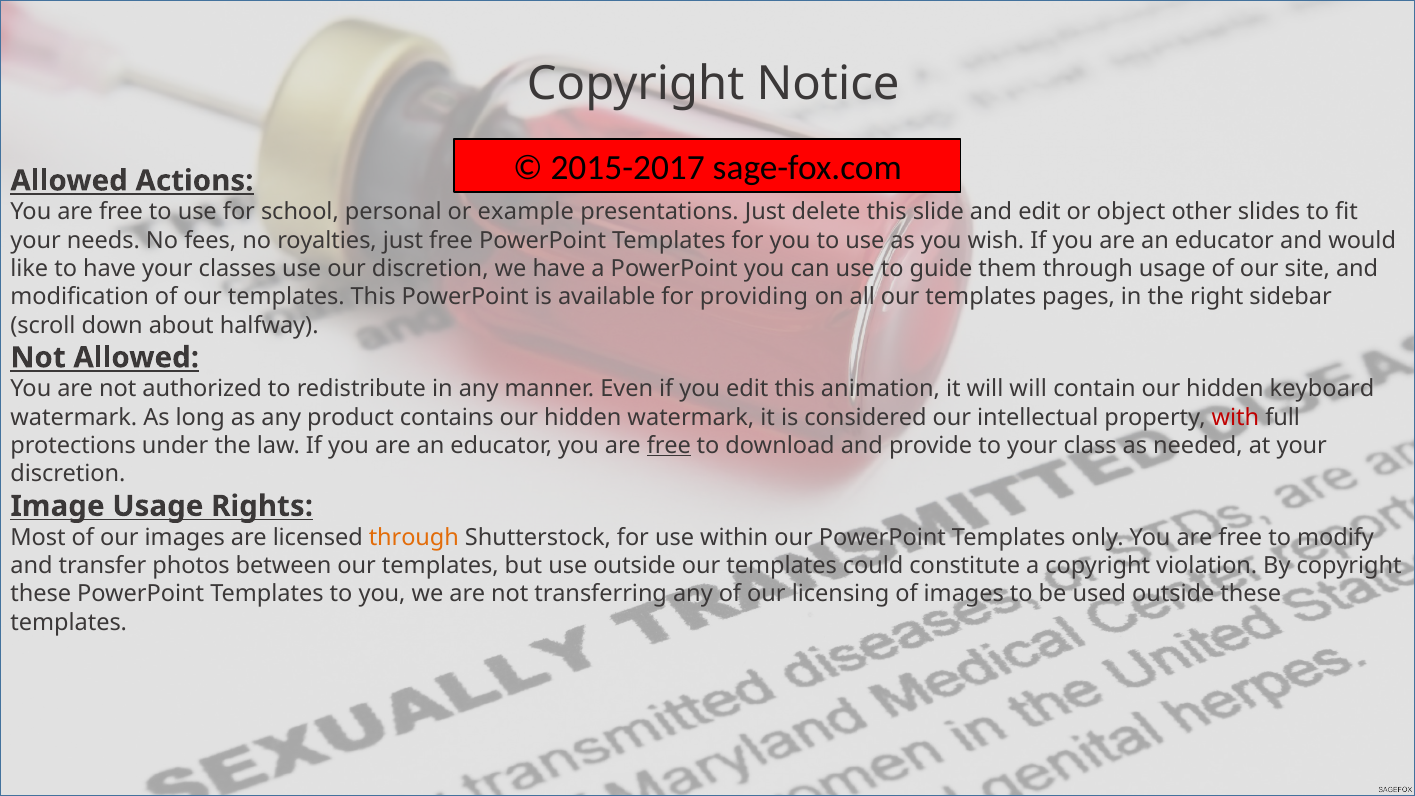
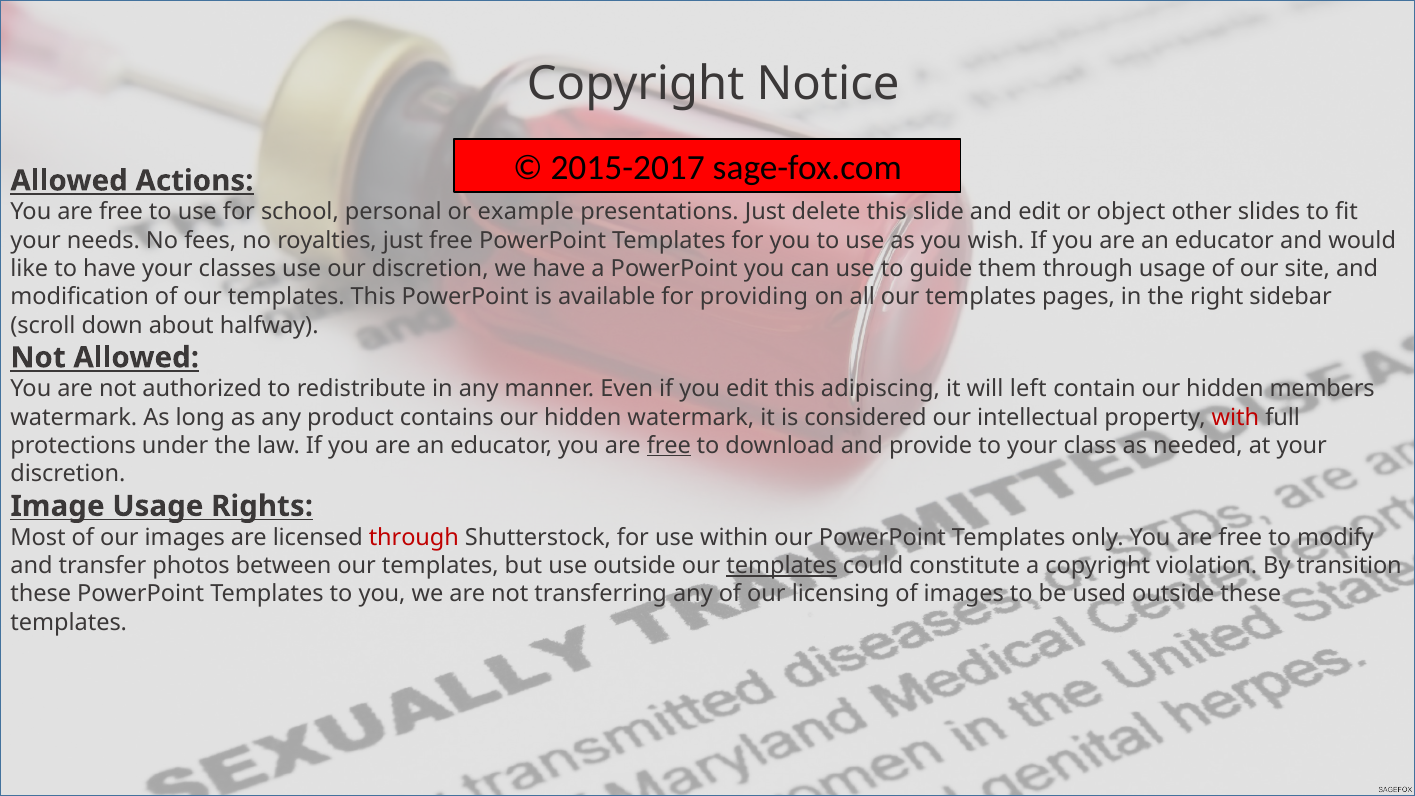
animation: animation -> adipiscing
will will: will -> left
keyboard: keyboard -> members
through at (414, 538) colour: orange -> red
templates at (782, 566) underline: none -> present
By copyright: copyright -> transition
